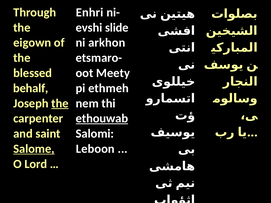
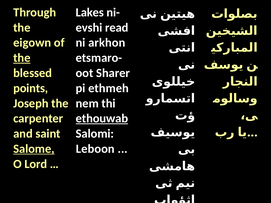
Enhri: Enhri -> Lakes
slide: slide -> read
the at (22, 58) underline: none -> present
Meety: Meety -> Sharer
behalf: behalf -> points
the at (60, 103) underline: present -> none
